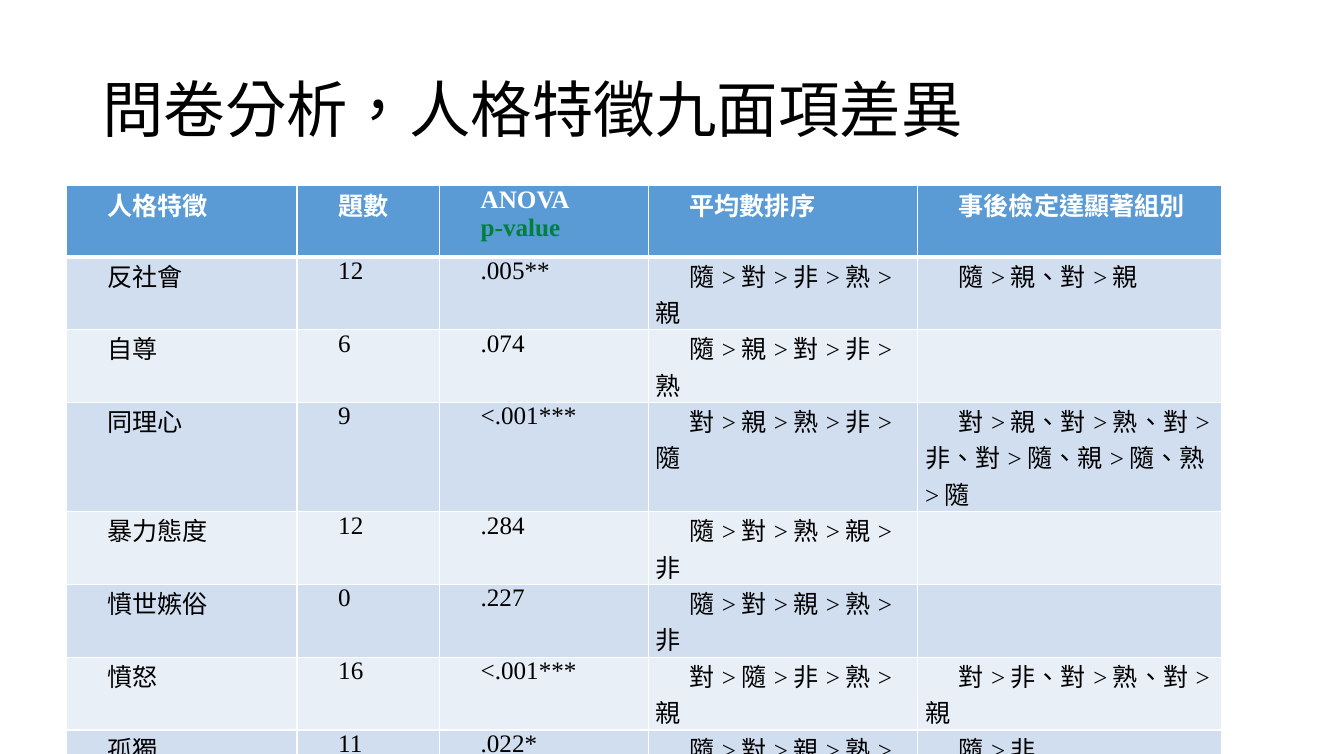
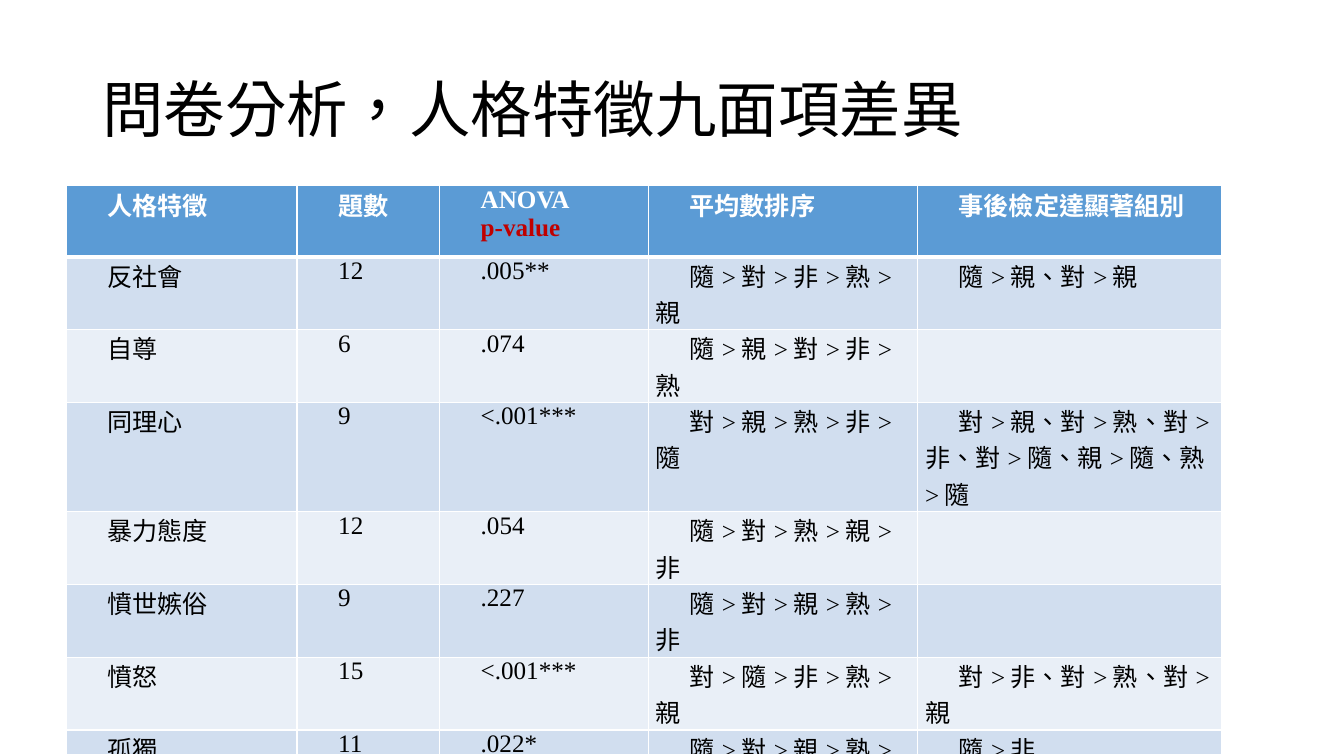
p-value colour: green -> red
.284: .284 -> .054
0 at (344, 598): 0 -> 9
16: 16 -> 15
